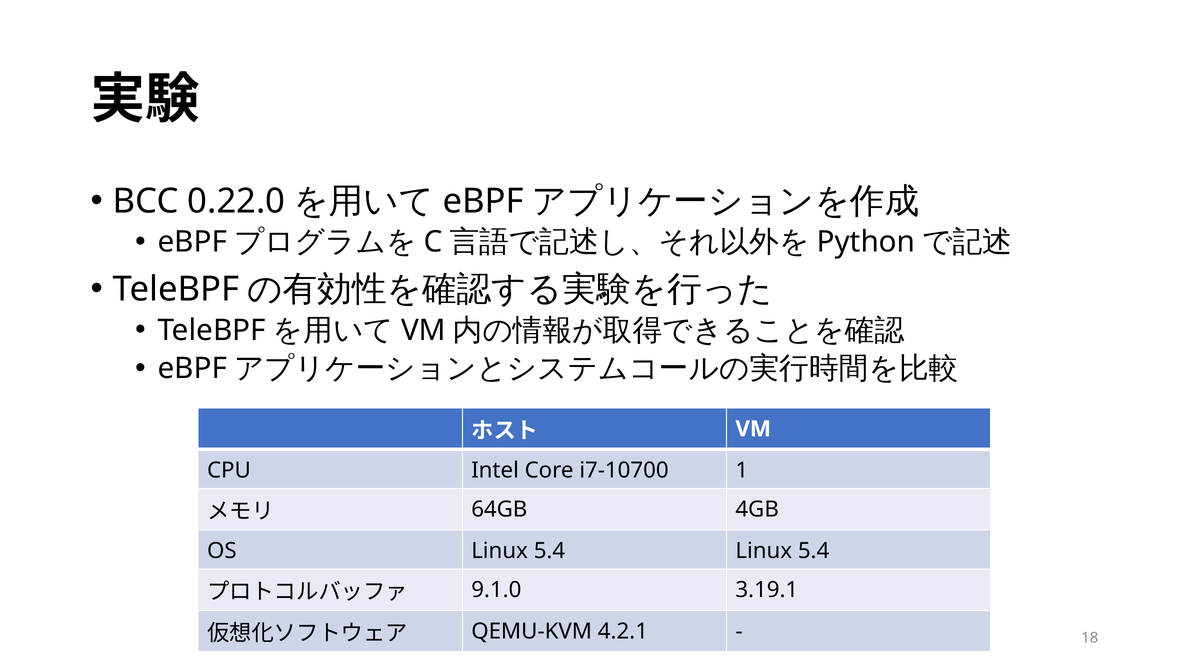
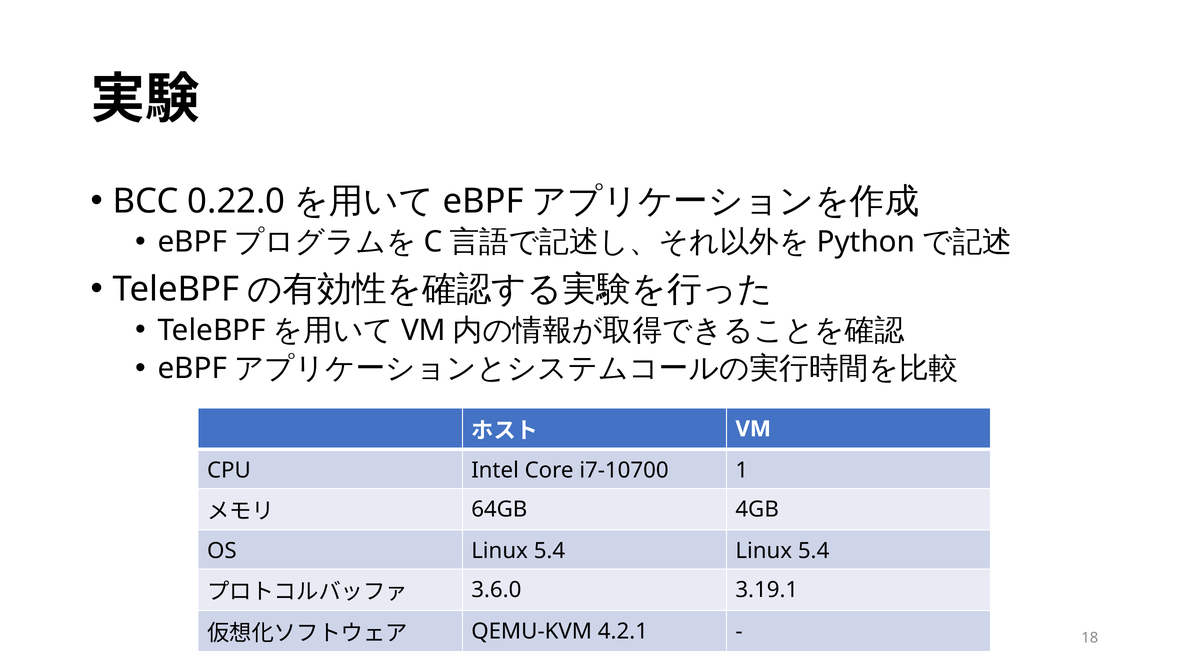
9.1.0: 9.1.0 -> 3.6.0
